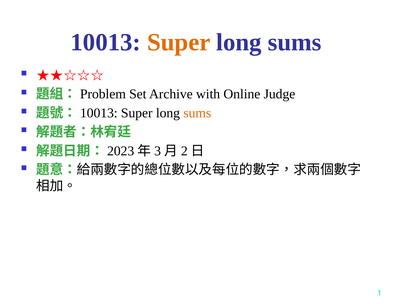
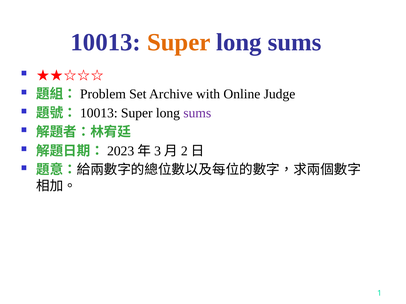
sums at (197, 113) colour: orange -> purple
